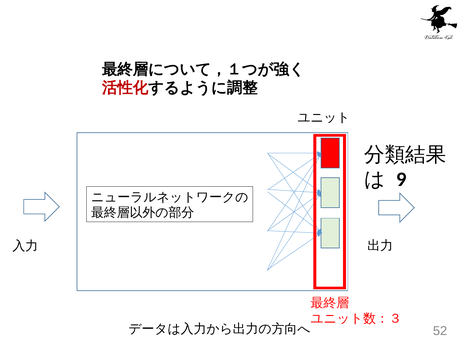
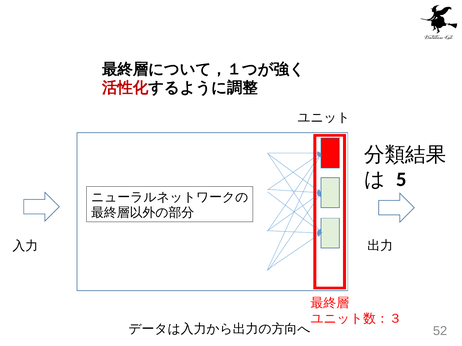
9: 9 -> 5
